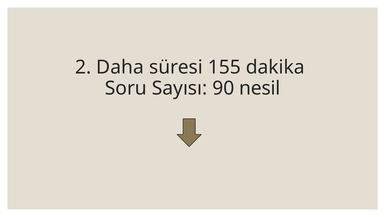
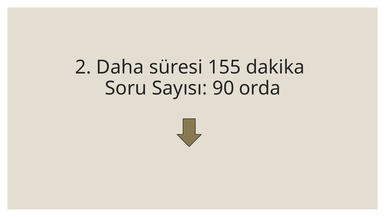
nesil: nesil -> orda
